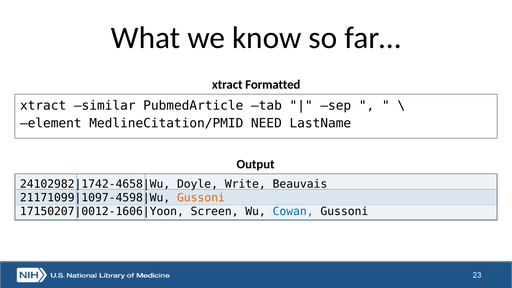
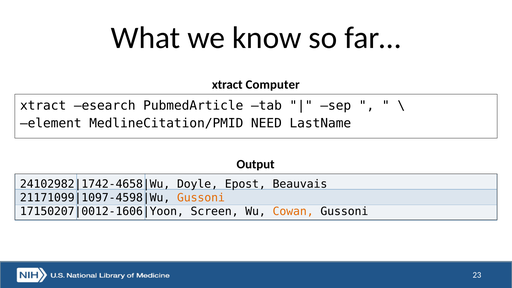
Formatted: Formatted -> Computer
similar: similar -> esearch
Write: Write -> Epost
Cowan colour: blue -> orange
